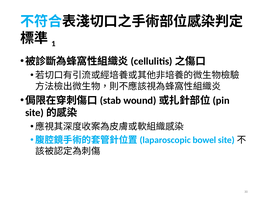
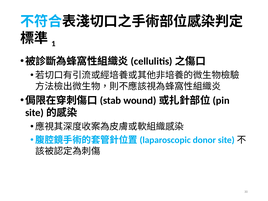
bowel: bowel -> donor
